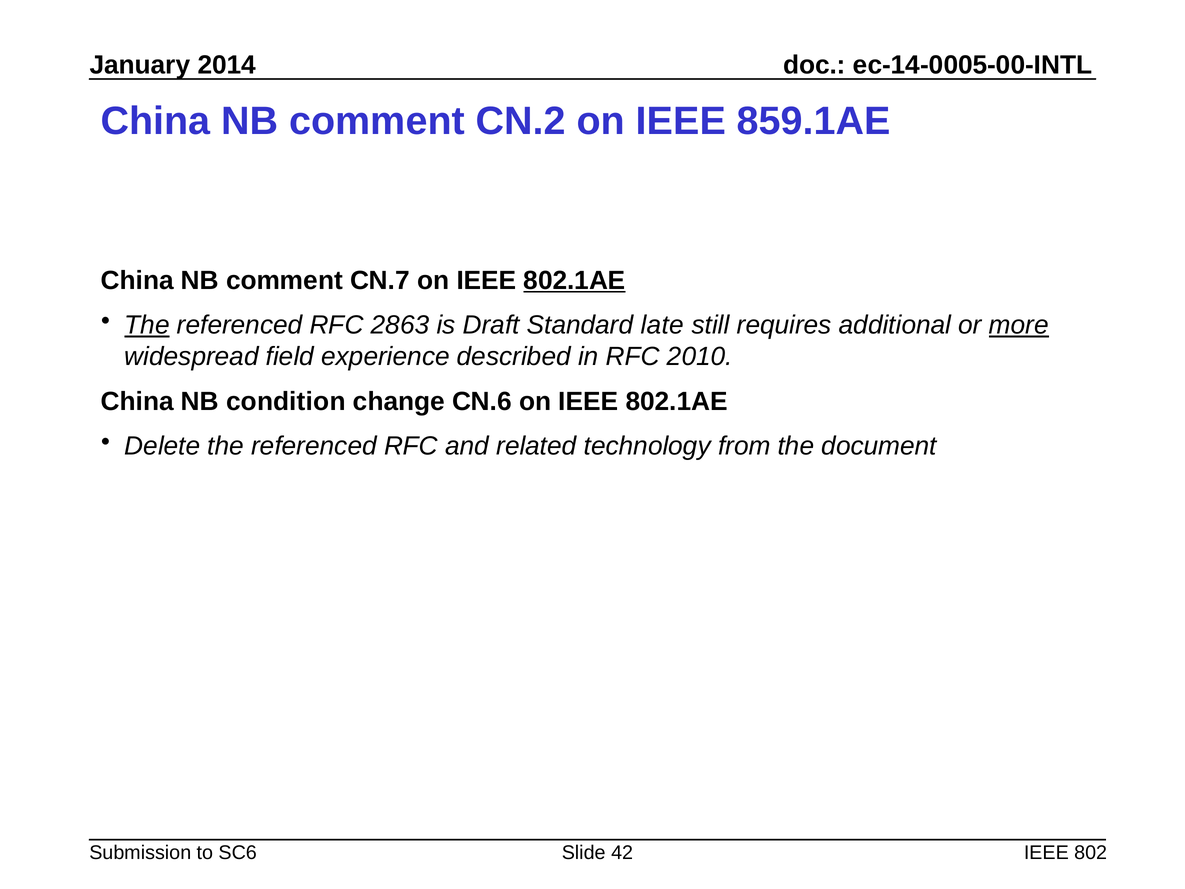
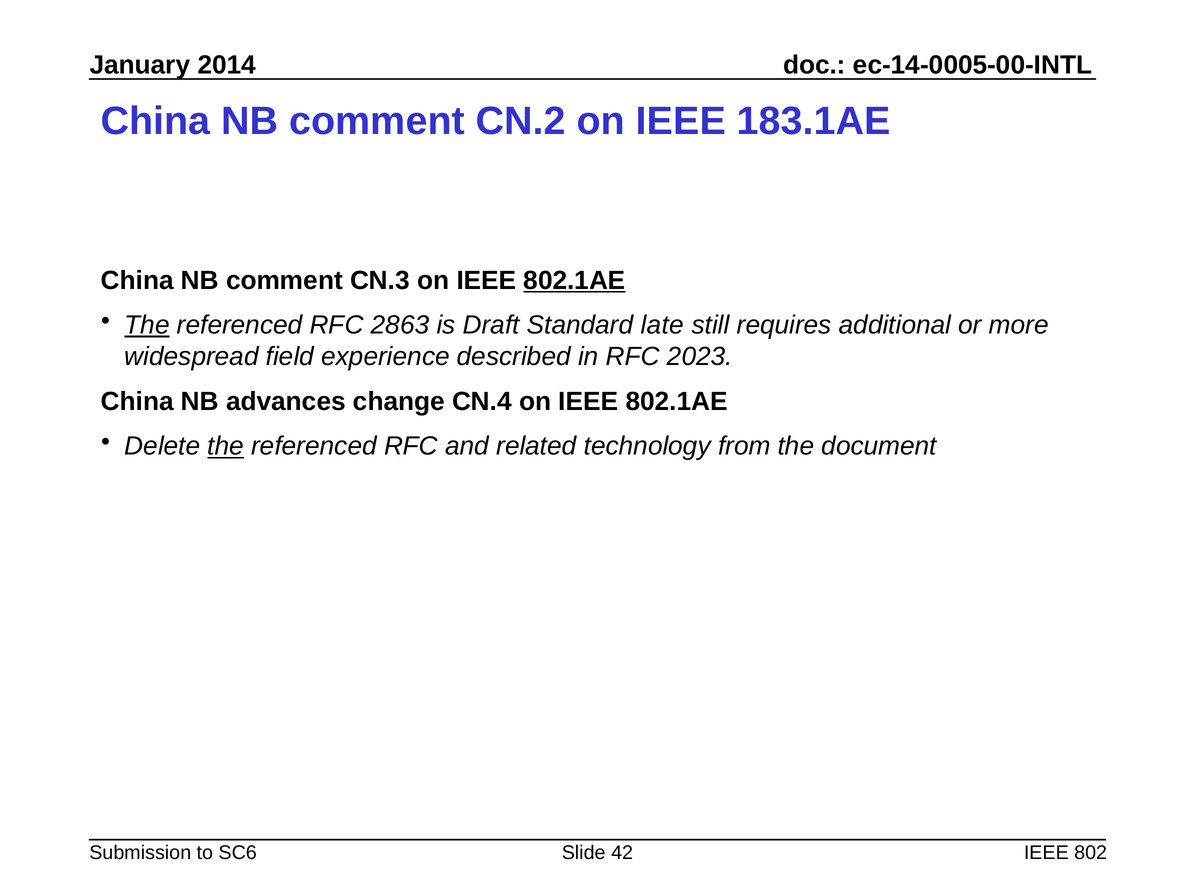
859.1AE: 859.1AE -> 183.1AE
CN.7: CN.7 -> CN.3
more underline: present -> none
2010: 2010 -> 2023
condition: condition -> advances
CN.6: CN.6 -> CN.4
the at (226, 446) underline: none -> present
